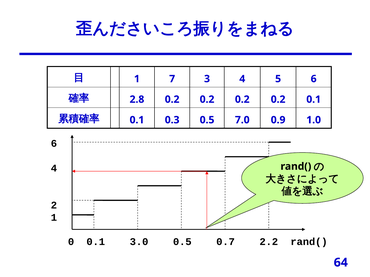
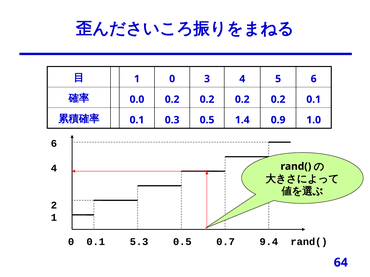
1 7: 7 -> 0
2.8: 2.8 -> 0.0
7.0: 7.0 -> 1.4
3.0: 3.0 -> 5.3
2.2: 2.2 -> 9.4
